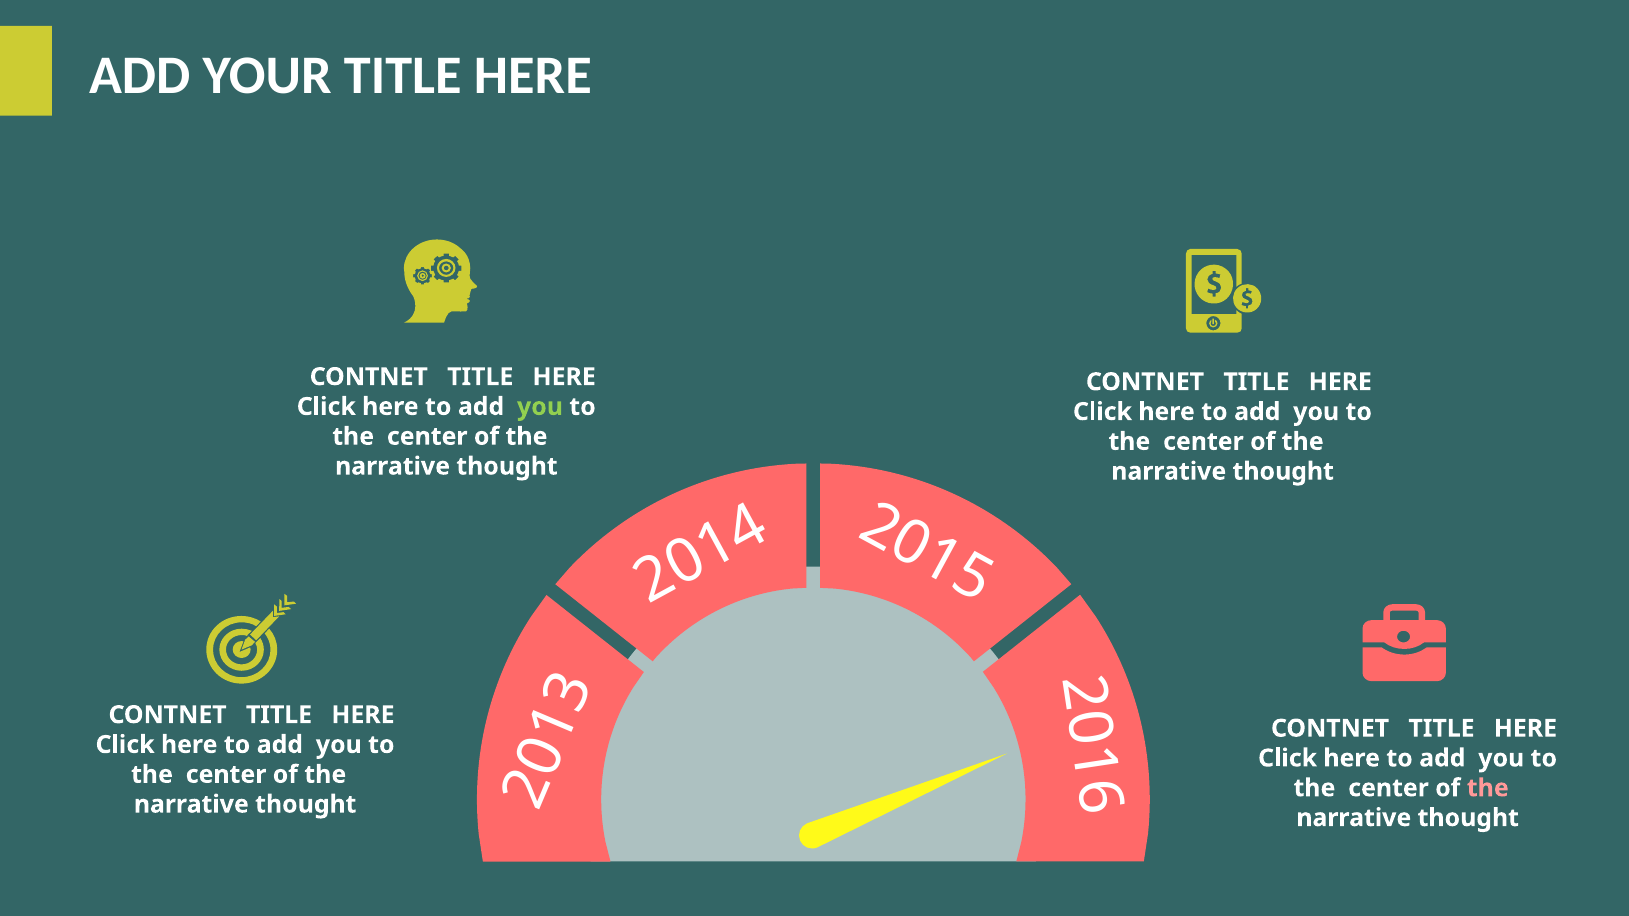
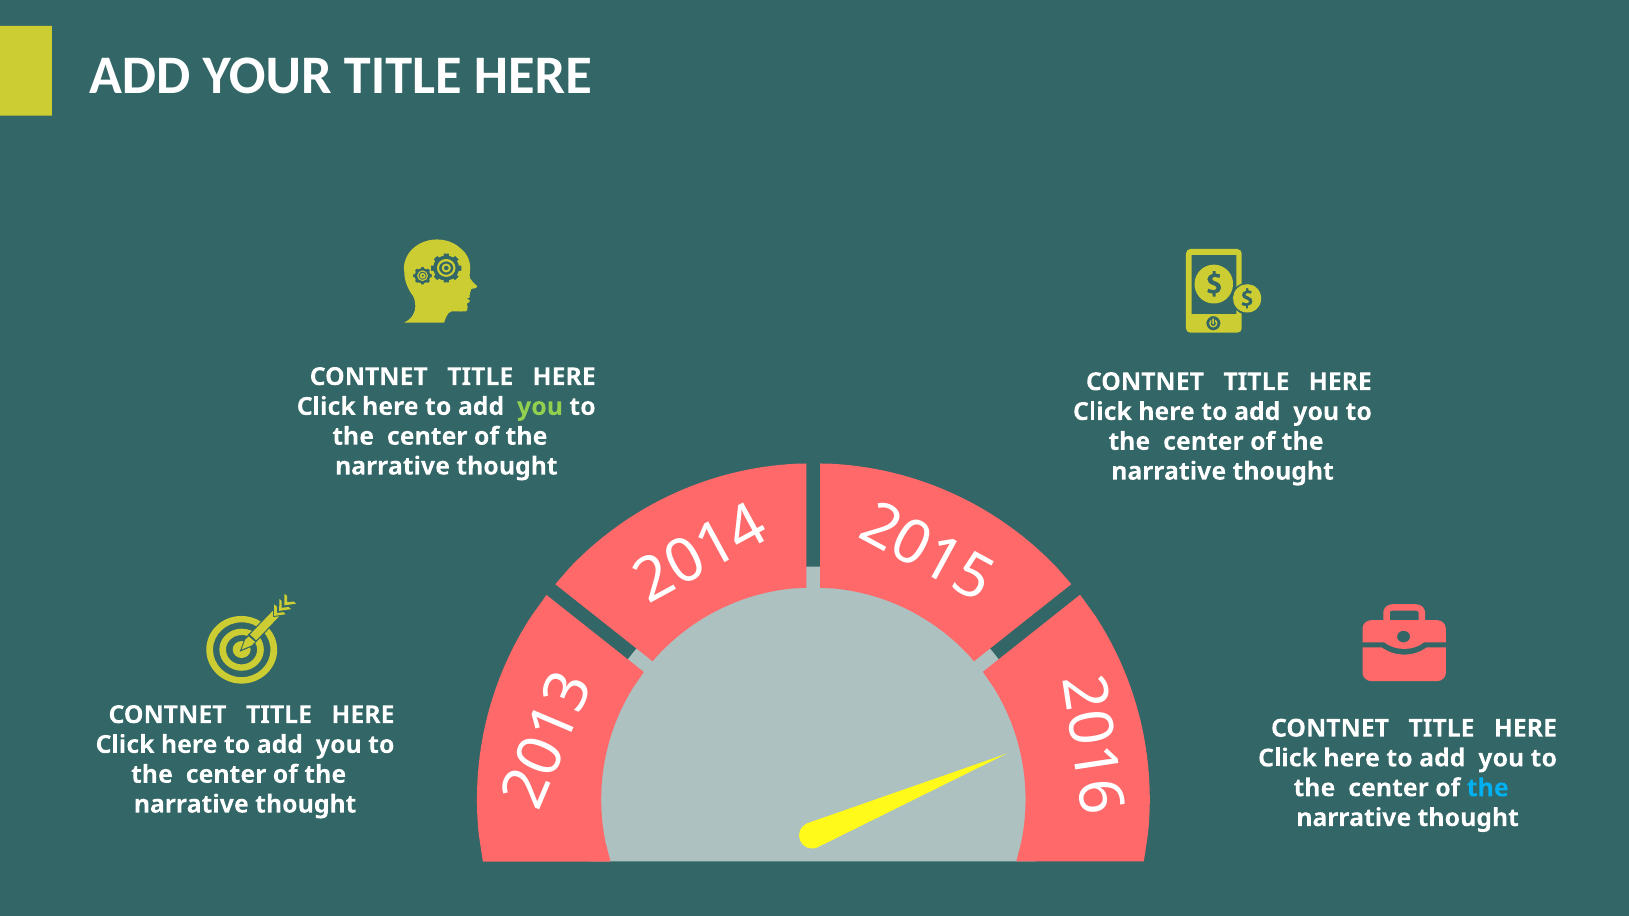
the at (1488, 788) colour: pink -> light blue
